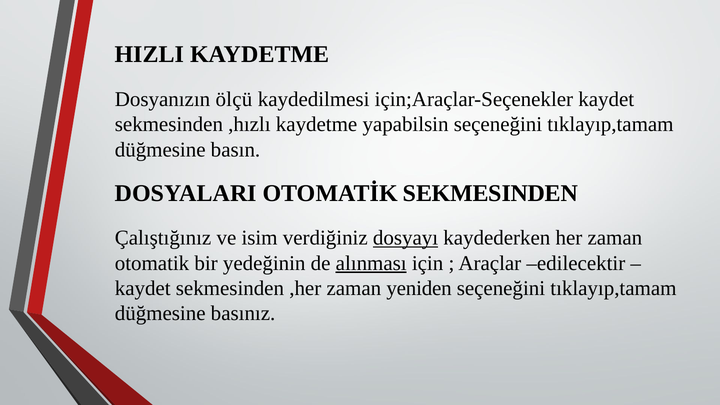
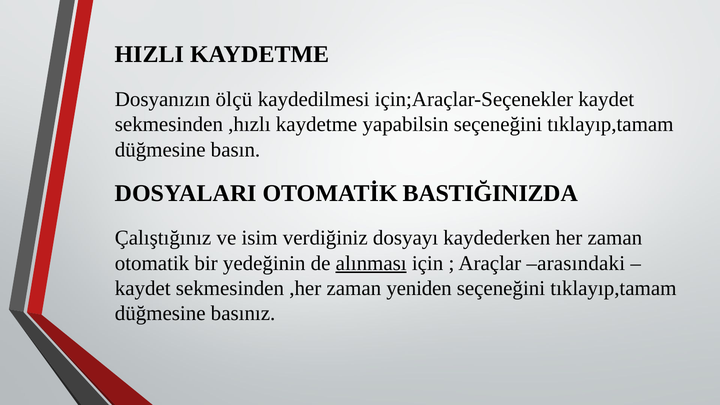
OTOMATİK SEKMESINDEN: SEKMESINDEN -> BASTIĞINIZDA
dosyayı underline: present -> none
edilecektir: edilecektir -> arasındaki
